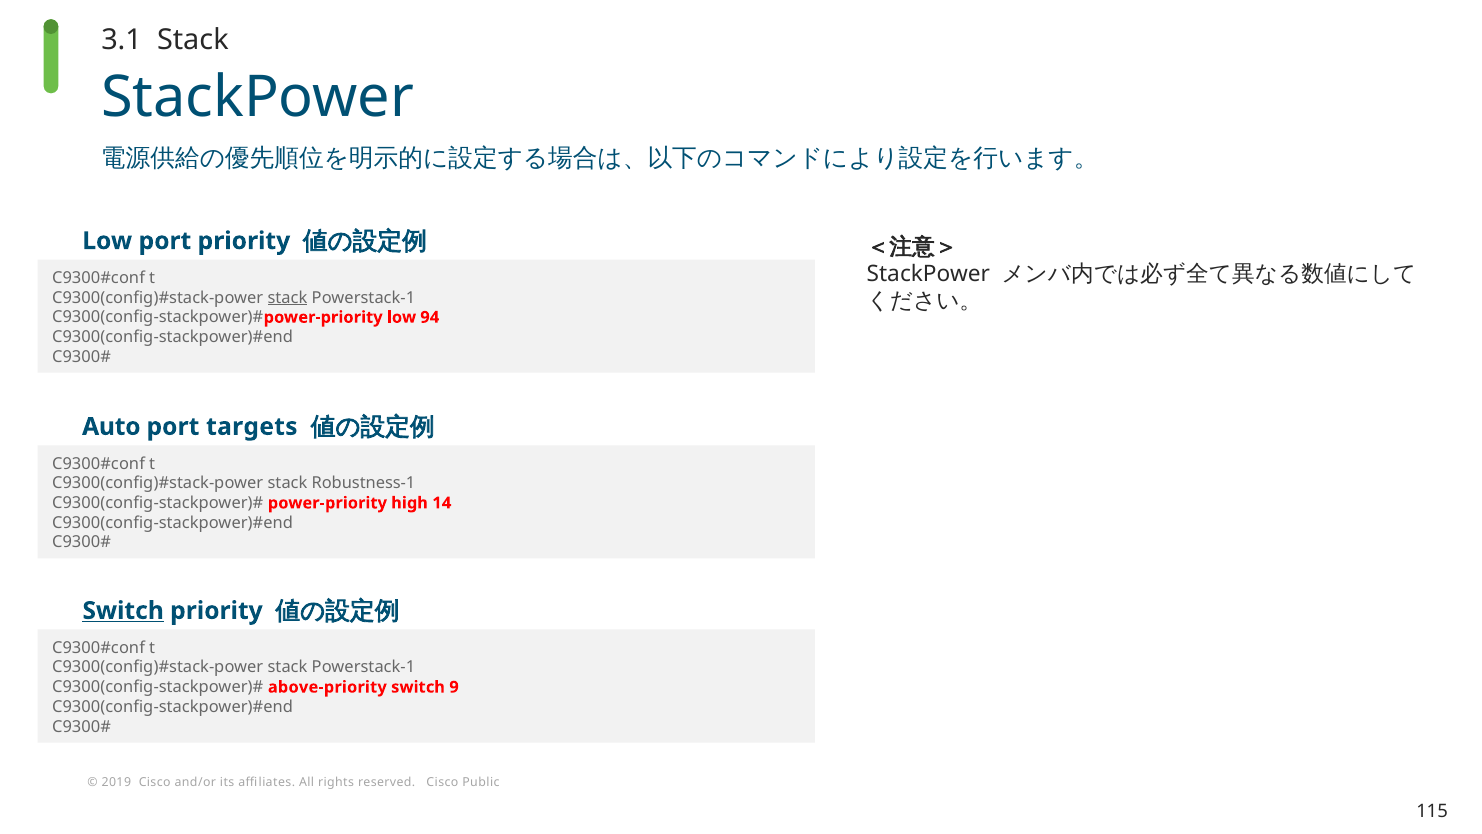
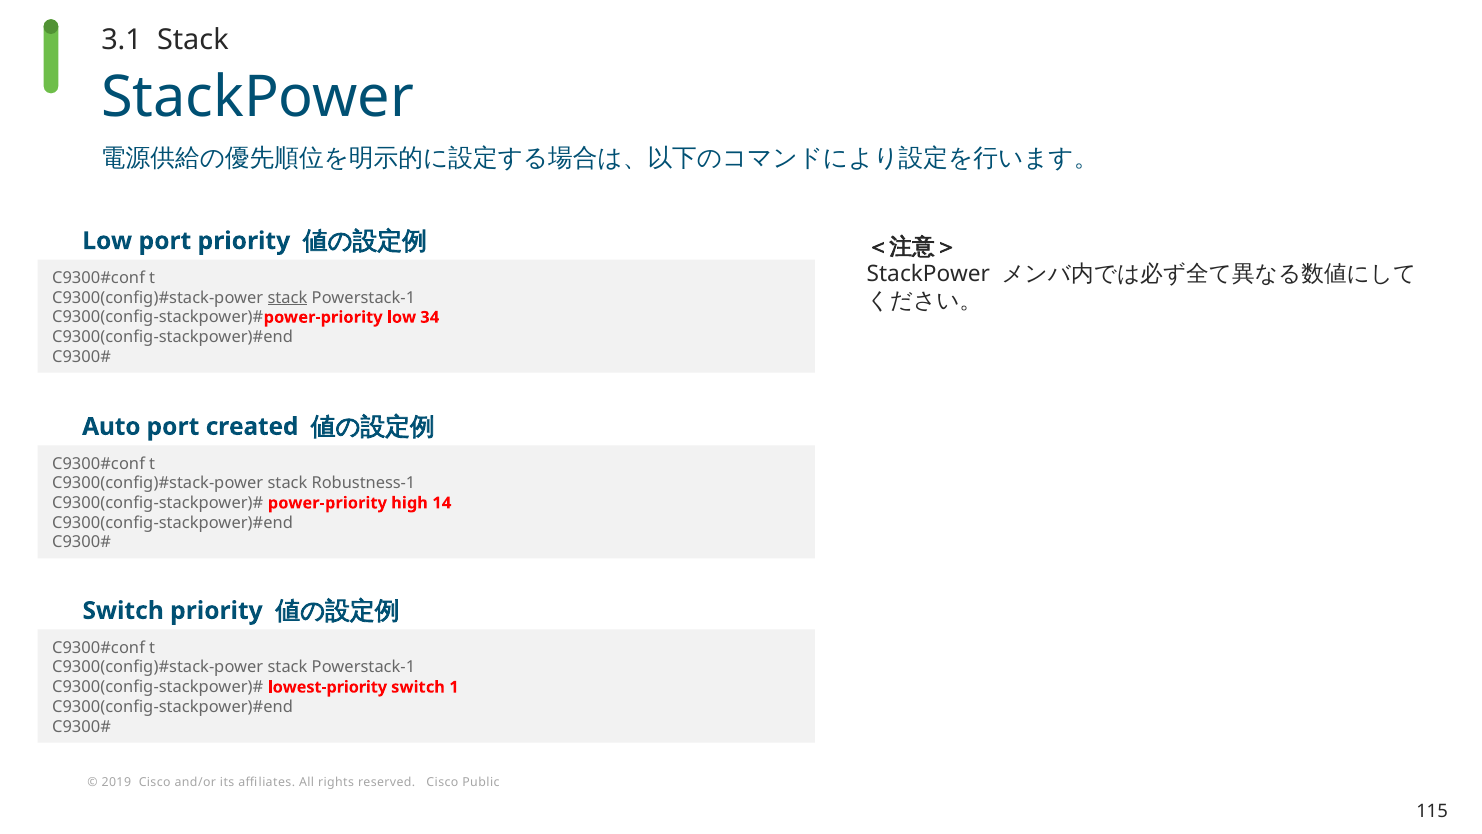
94: 94 -> 34
targets: targets -> created
Switch at (123, 611) underline: present -> none
above-priority: above-priority -> lowest-priority
9: 9 -> 1
